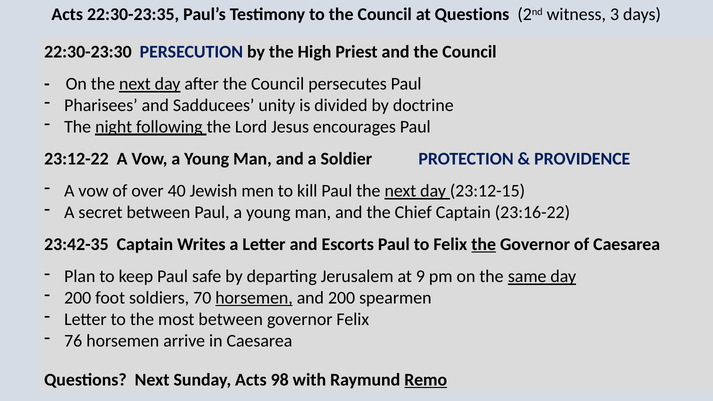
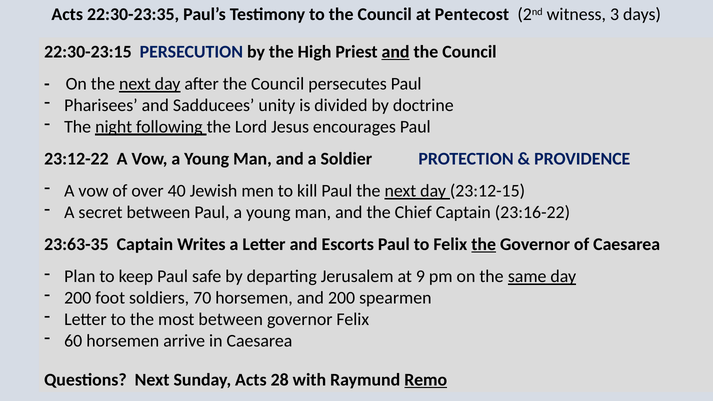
at Questions: Questions -> Pentecost
22:30-23:30: 22:30-23:30 -> 22:30-23:15
and at (396, 52) underline: none -> present
23:42-35: 23:42-35 -> 23:63-35
horsemen at (254, 298) underline: present -> none
76: 76 -> 60
98: 98 -> 28
